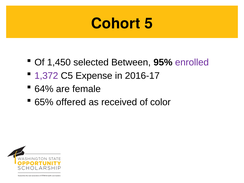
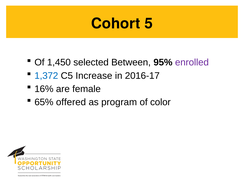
1,372 colour: purple -> blue
Expense: Expense -> Increase
64%: 64% -> 16%
received: received -> program
